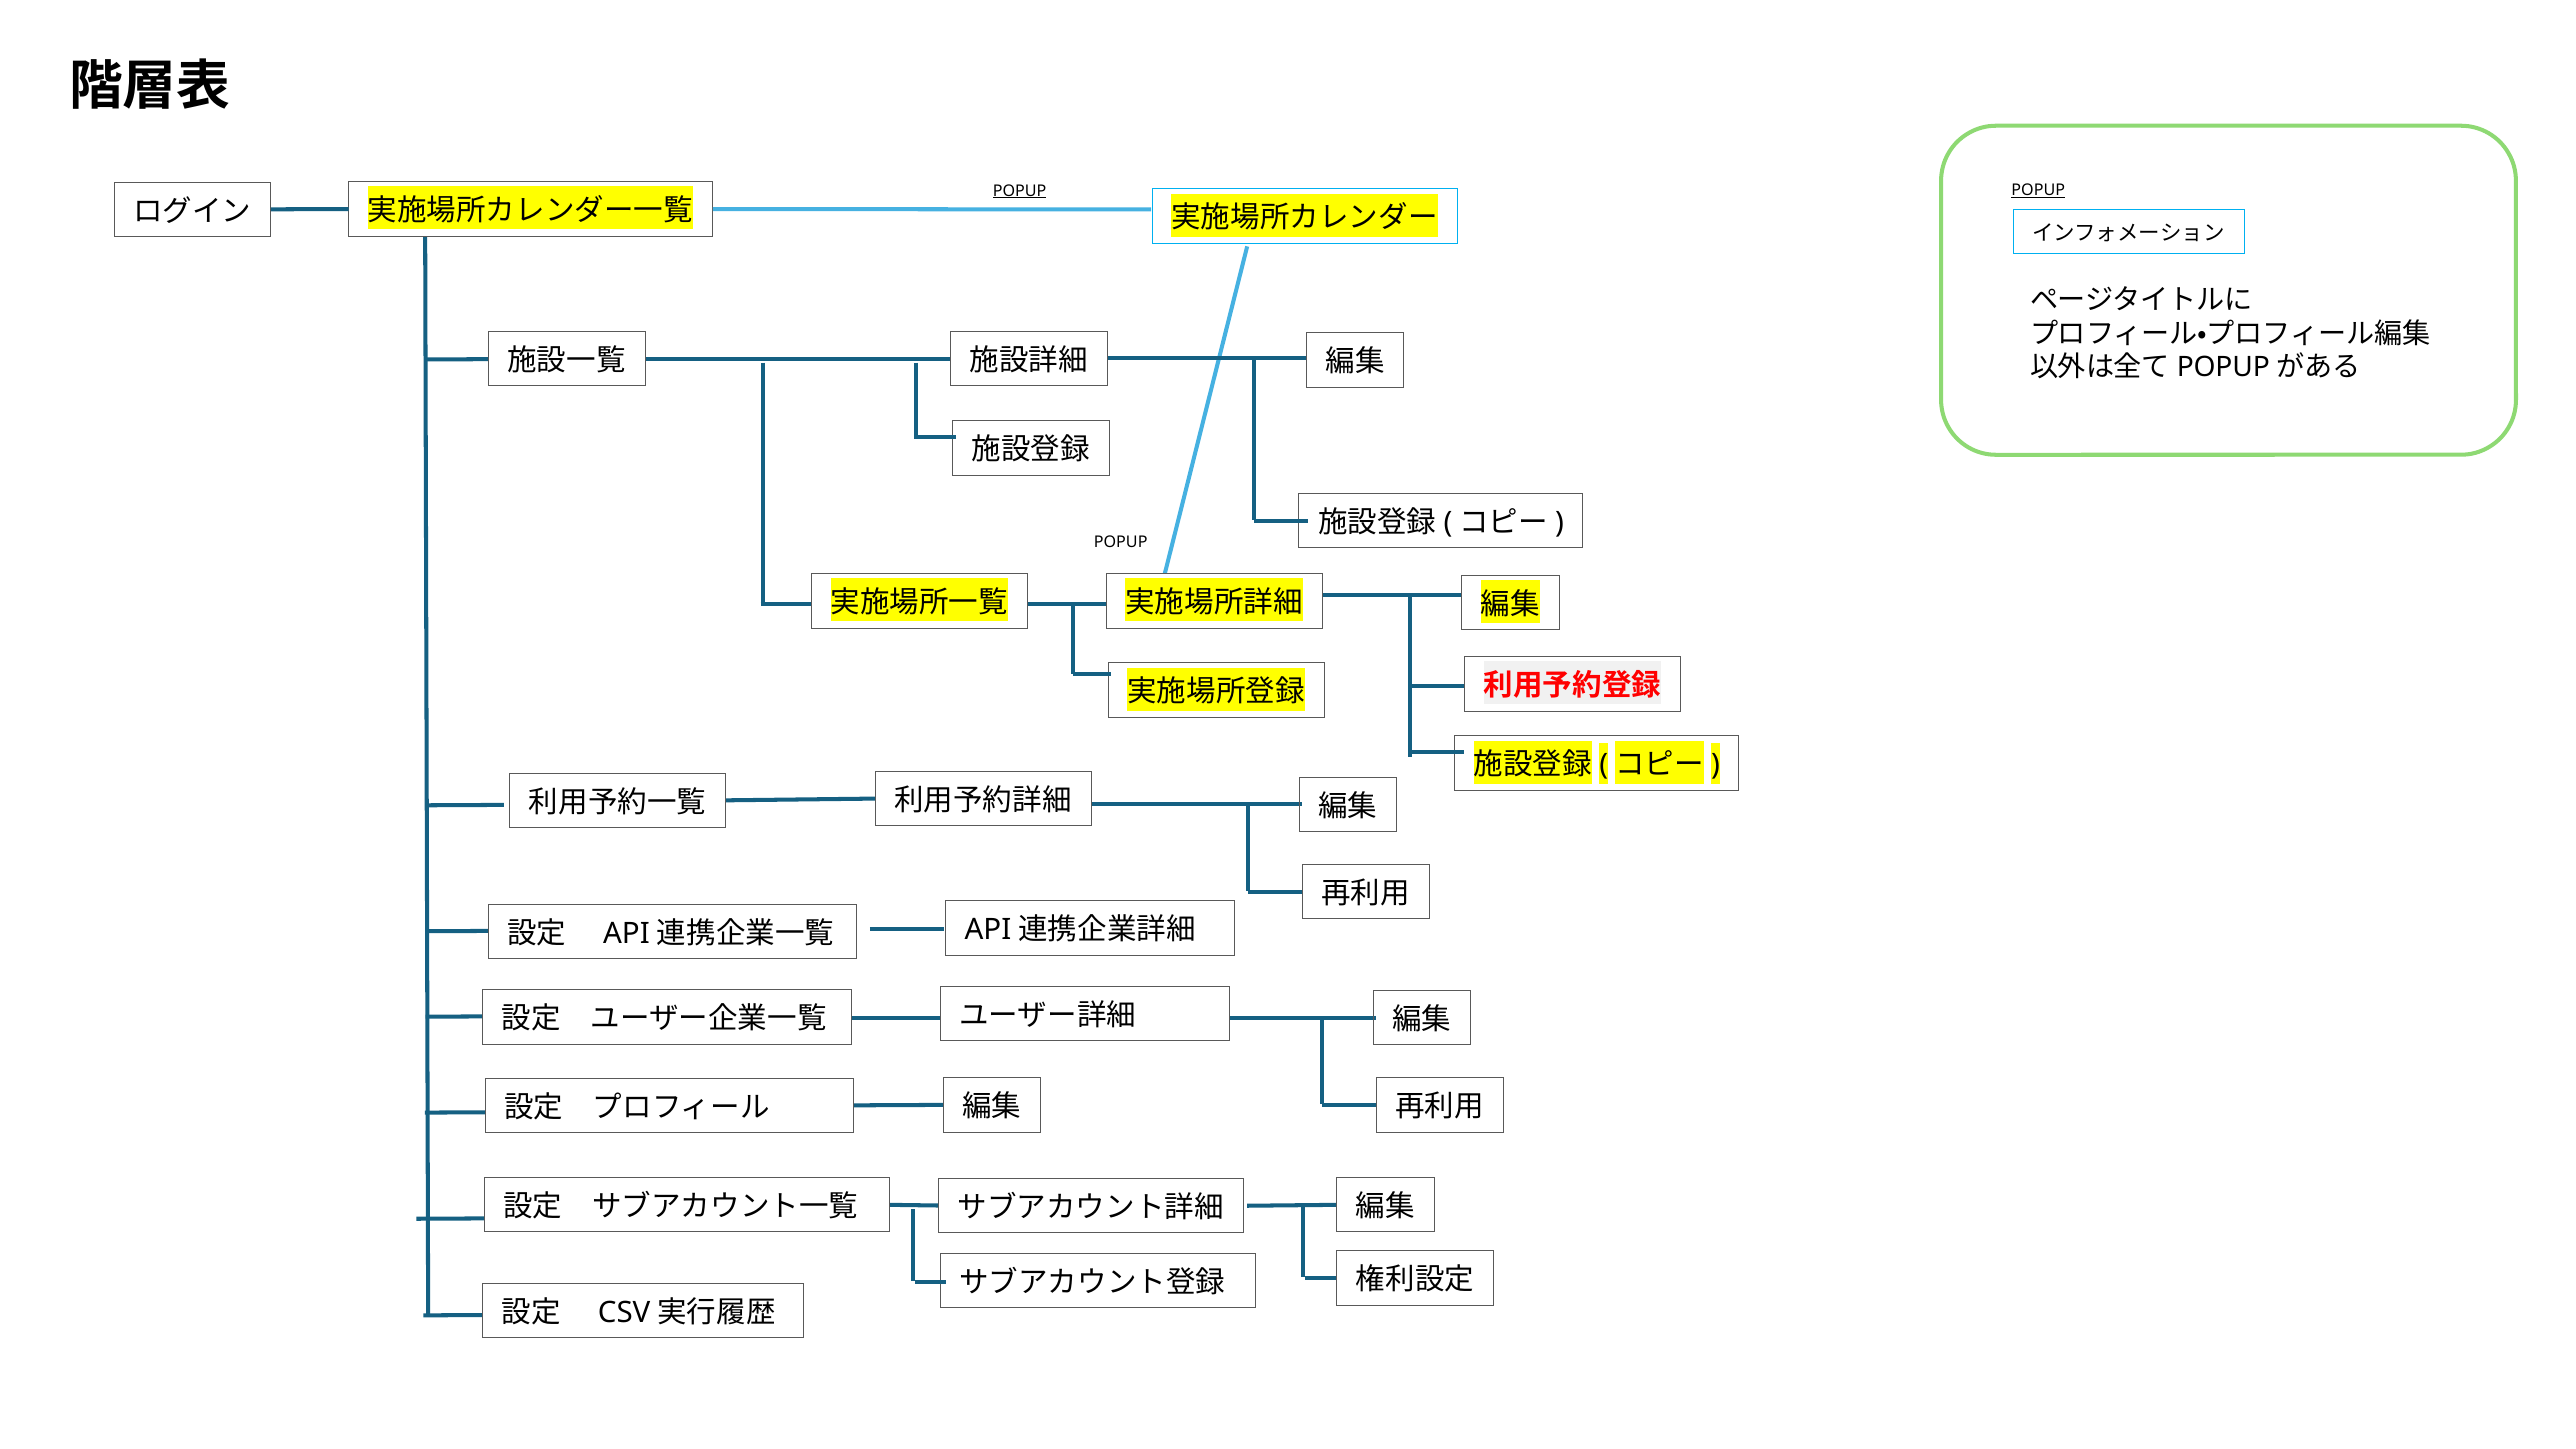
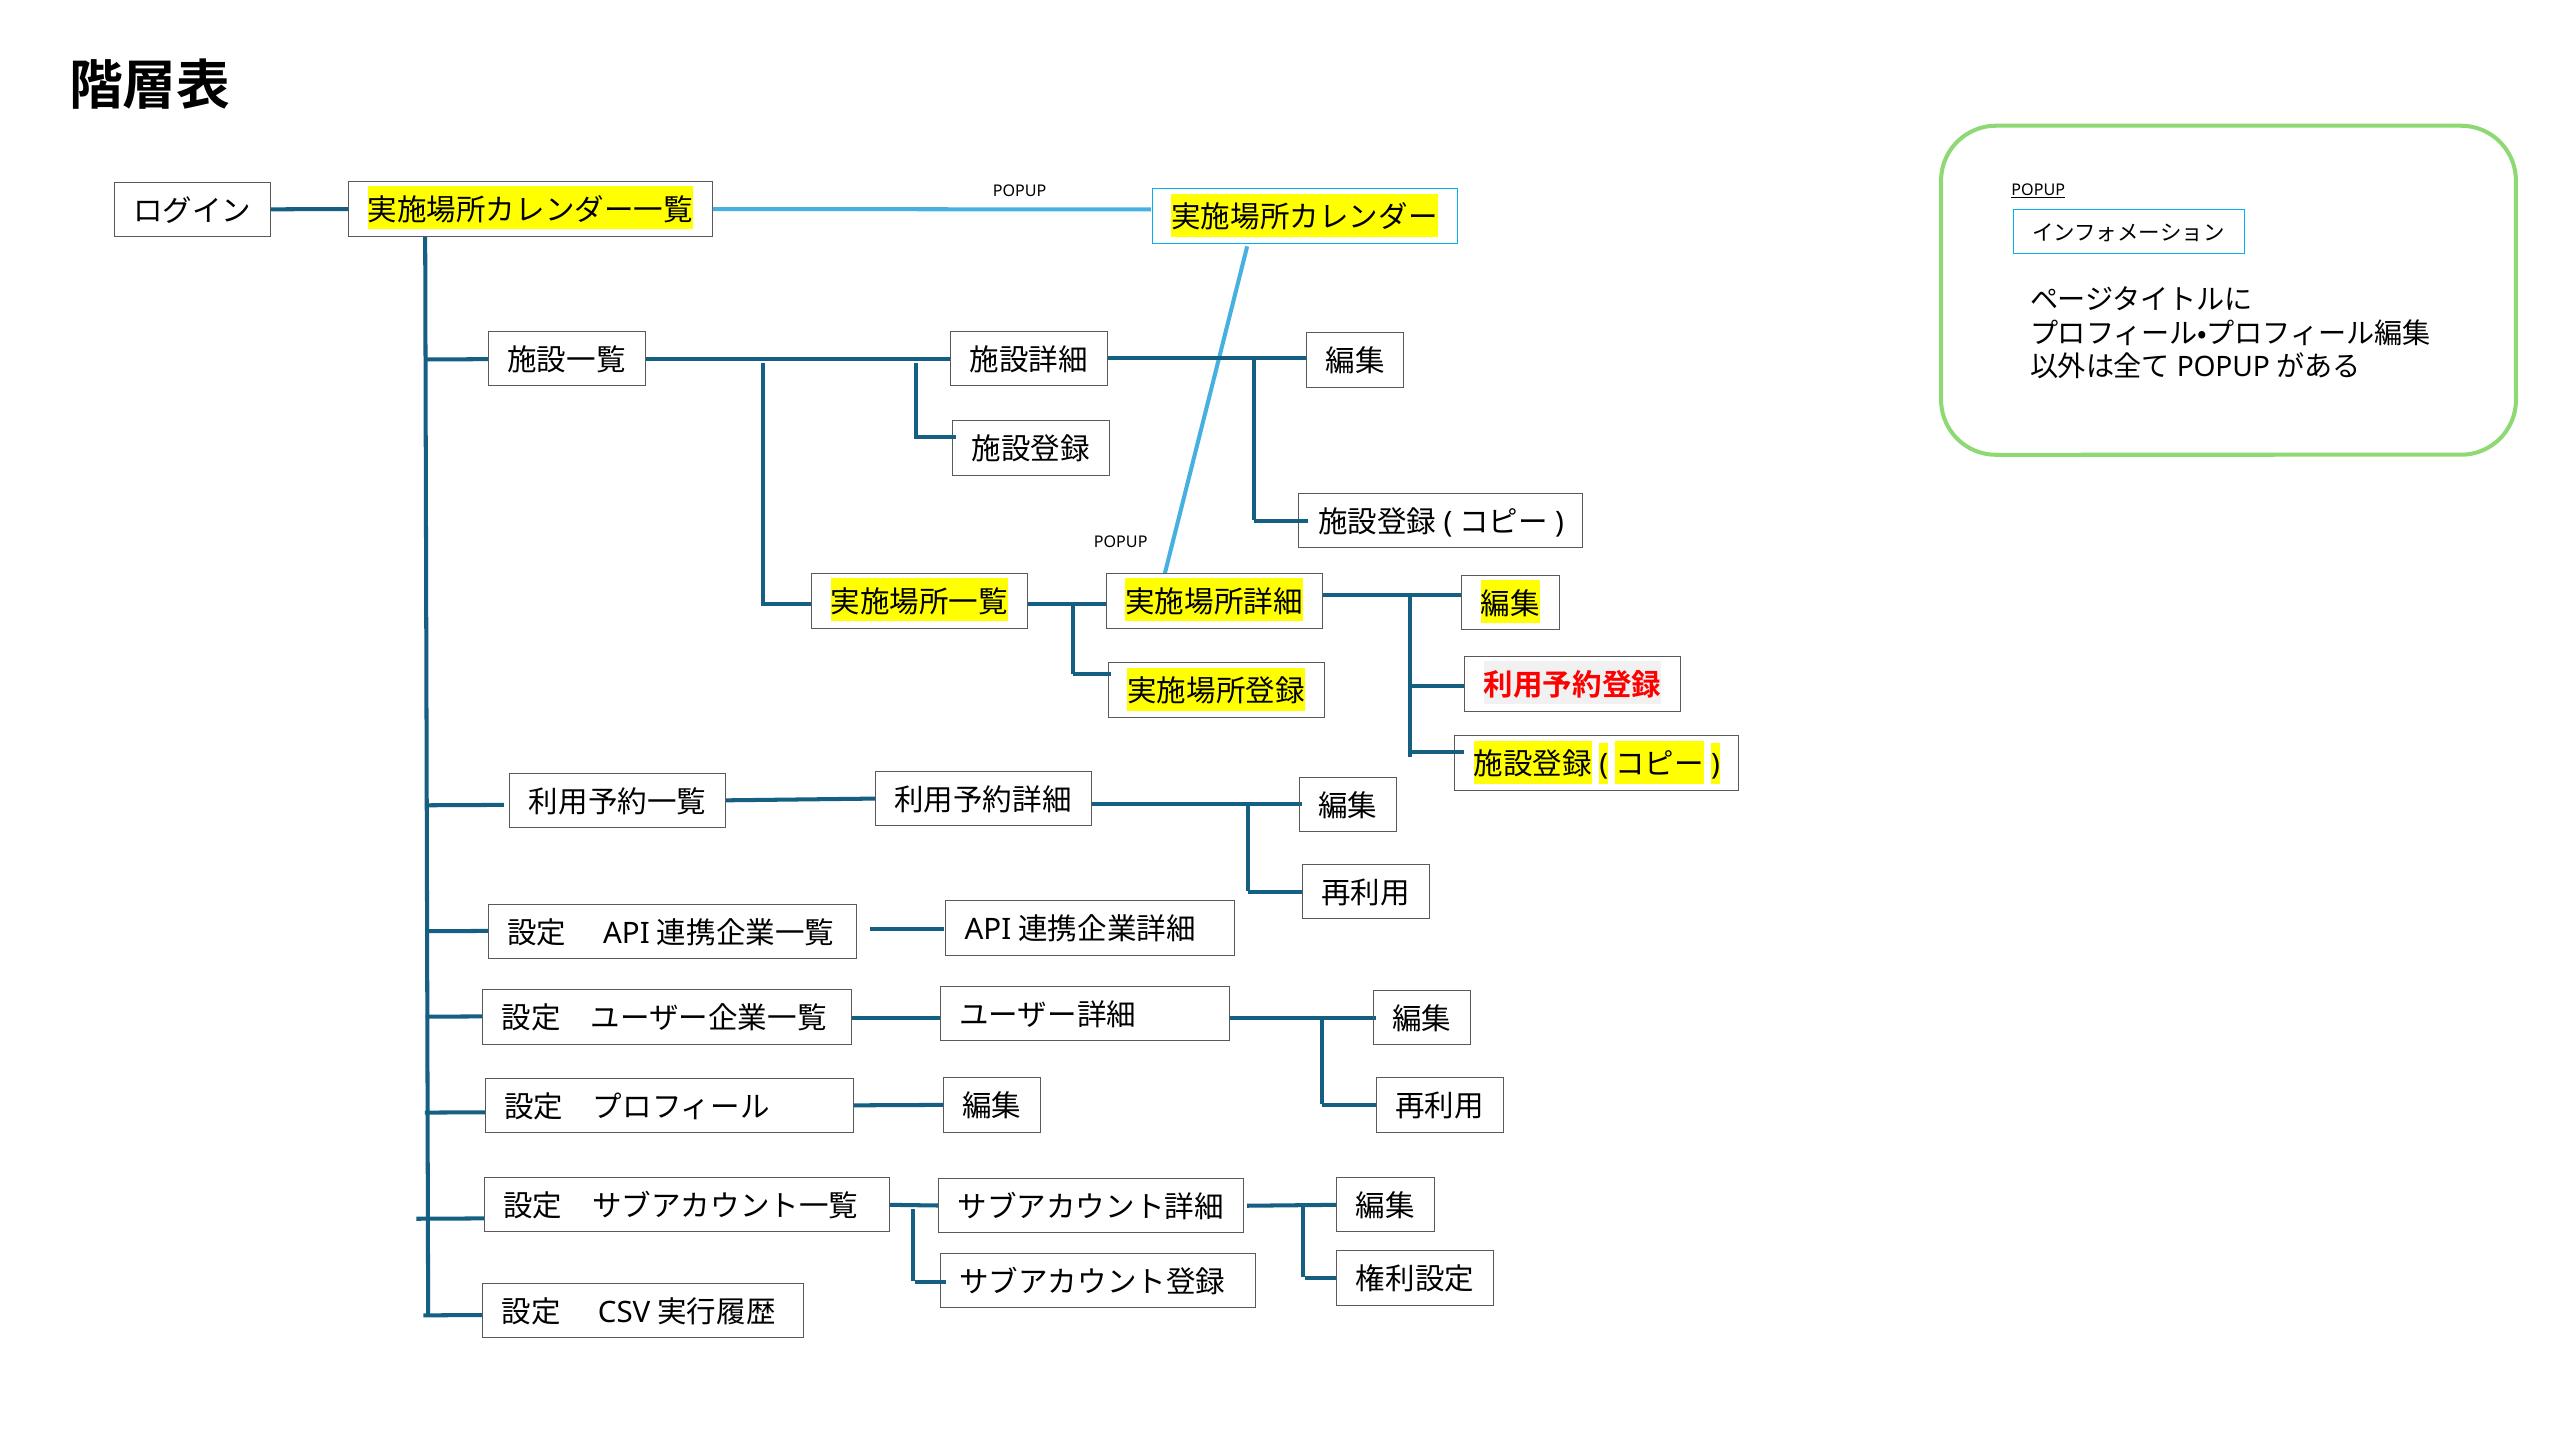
POPUP at (1020, 191) underline: present -> none
